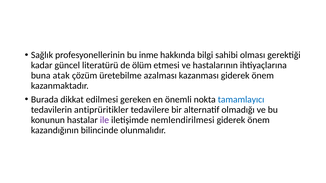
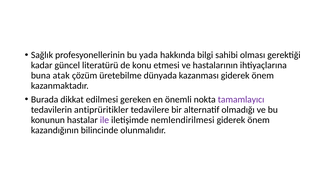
inme: inme -> yada
ölüm: ölüm -> konu
azalması: azalması -> dünyada
tamamlayıcı colour: blue -> purple
